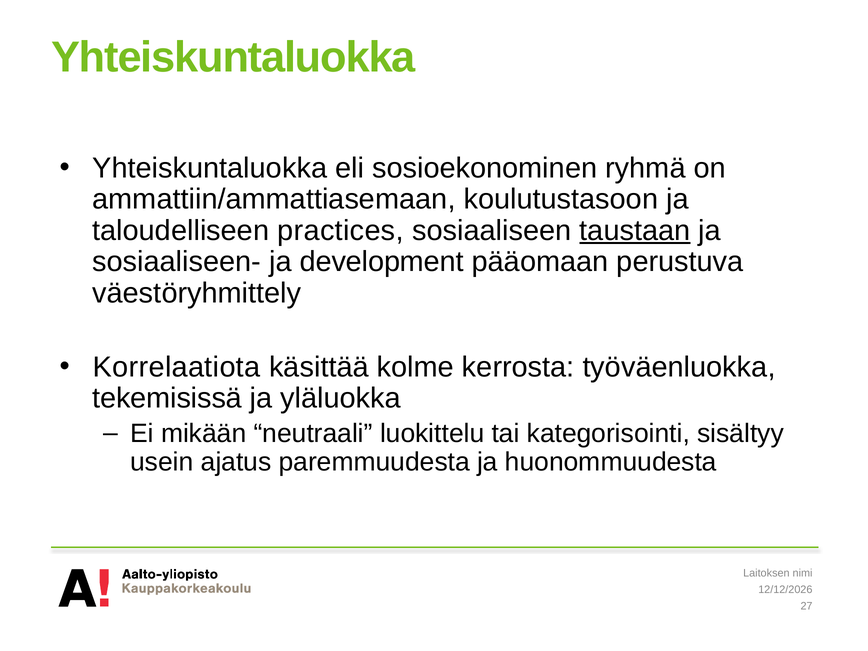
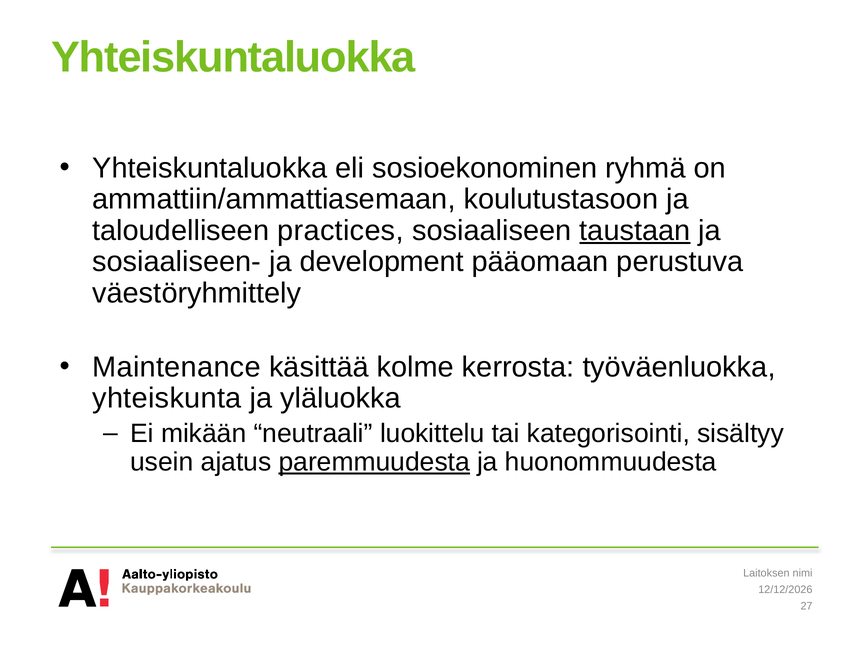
Korrelaatiota: Korrelaatiota -> Maintenance
tekemisissä: tekemisissä -> yhteiskunta
paremmuudesta underline: none -> present
